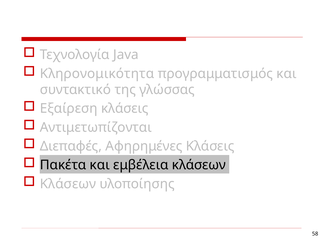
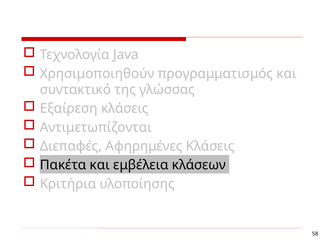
Κληρονομικότητα: Κληρονομικότητα -> Χρησιμοποιηθούν
Κλάσεων at (68, 184): Κλάσεων -> Κριτήρια
